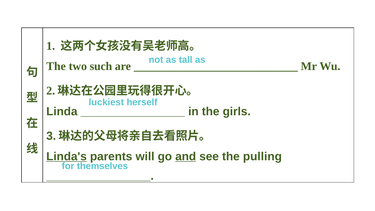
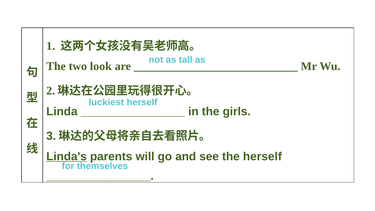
such: such -> look
and underline: present -> none
the pulling: pulling -> herself
